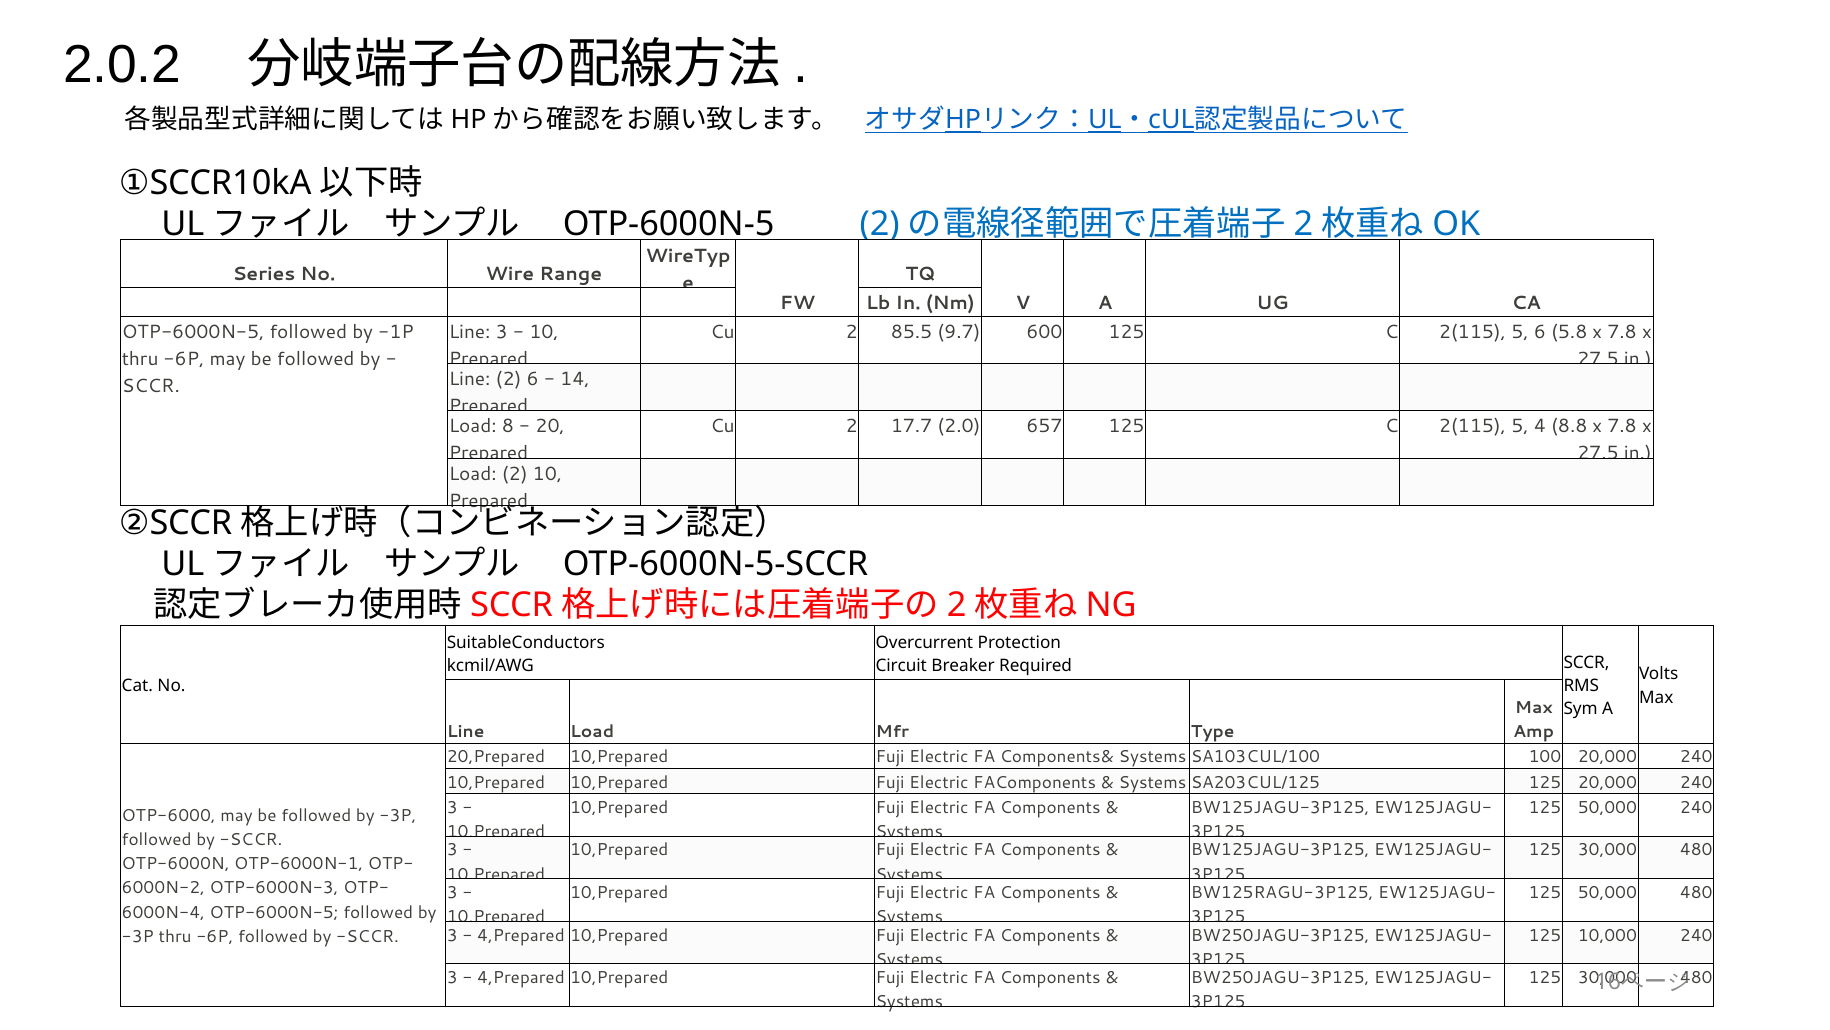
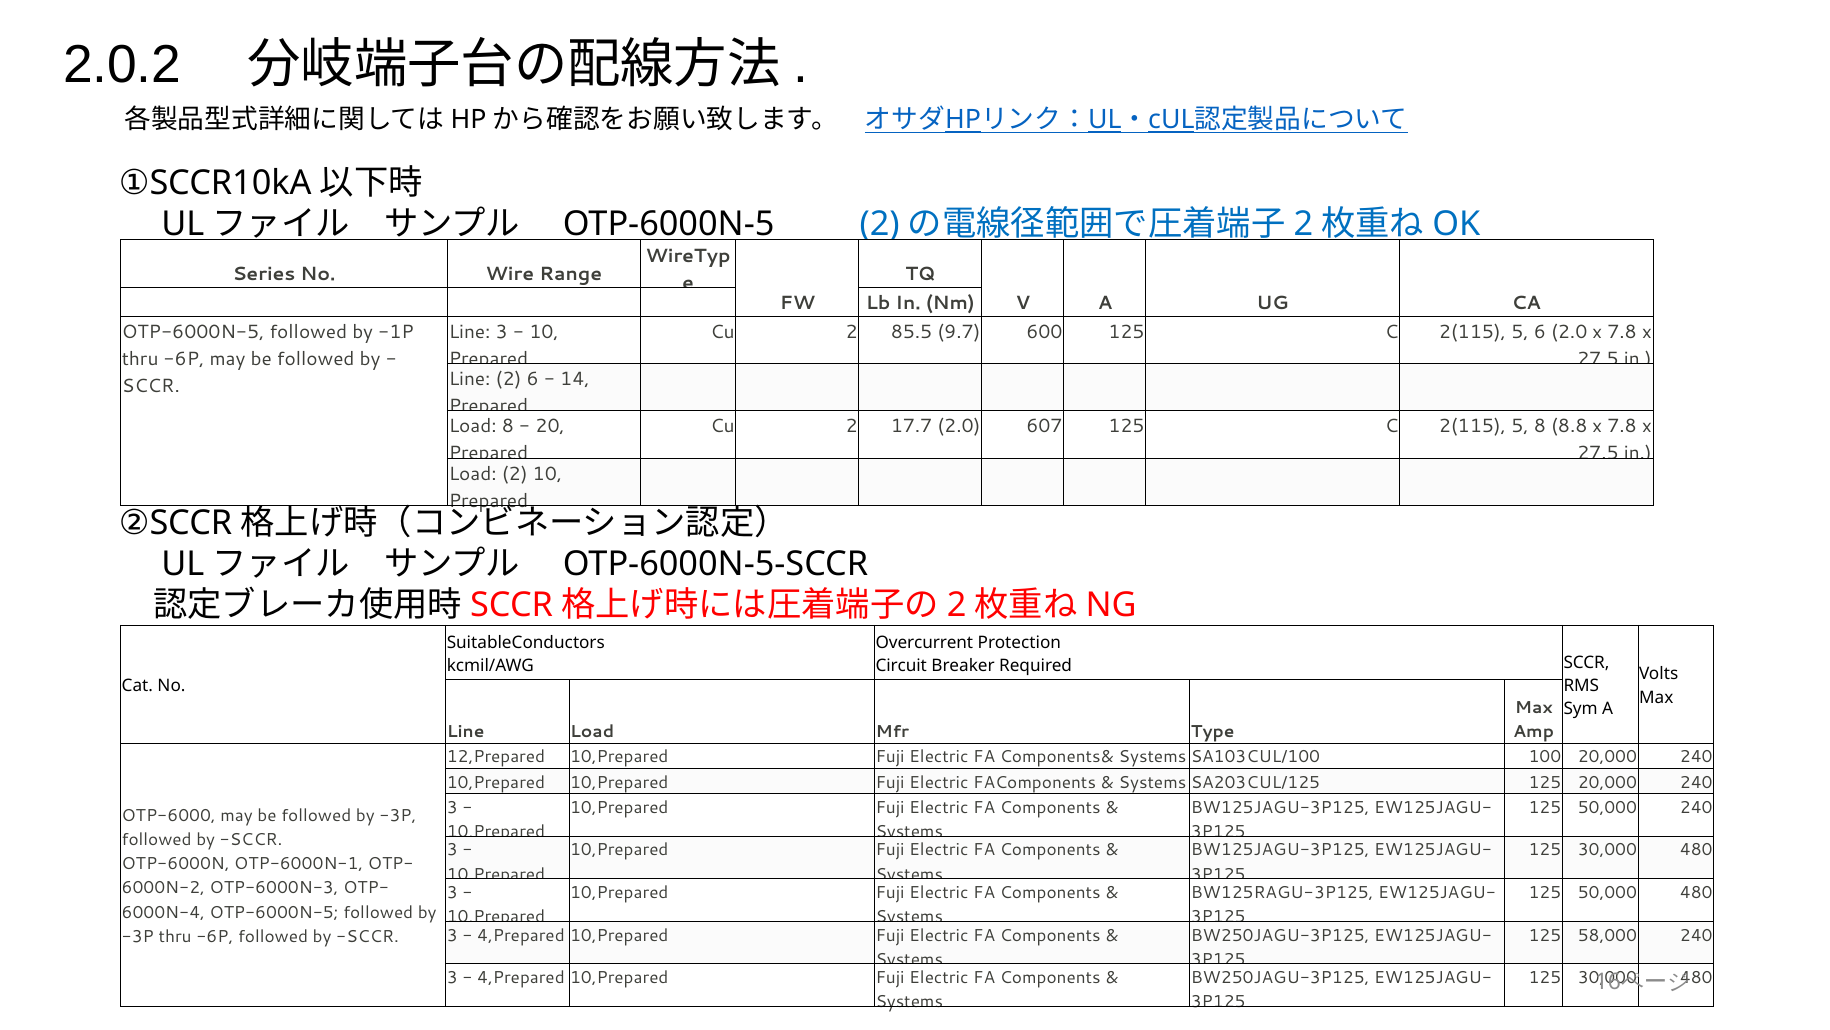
6 5.8: 5.8 -> 2.0
657: 657 -> 607
5 4: 4 -> 8
20,Prepared: 20,Prepared -> 12,Prepared
10,000: 10,000 -> 58,000
